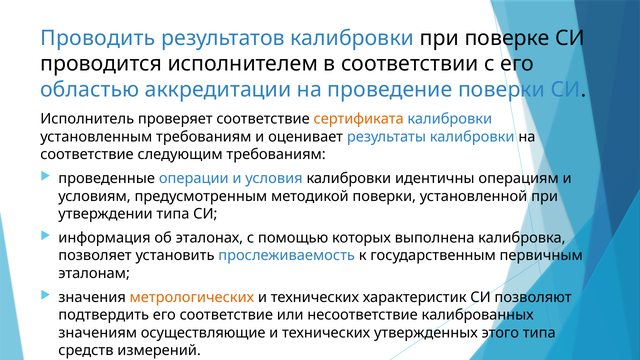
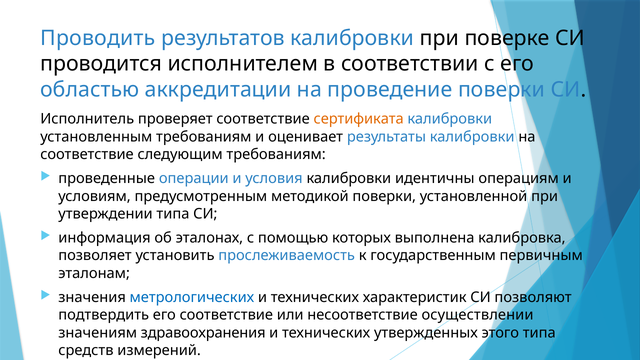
метрологических colour: orange -> blue
калиброванных: калиброванных -> осуществлении
осуществляющие: осуществляющие -> здравоохранения
